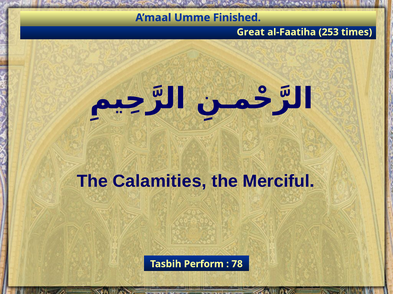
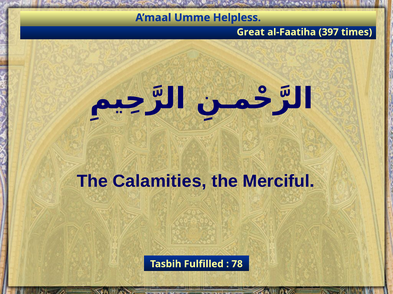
Finished: Finished -> Helpless
253: 253 -> 397
Perform: Perform -> Fulfilled
